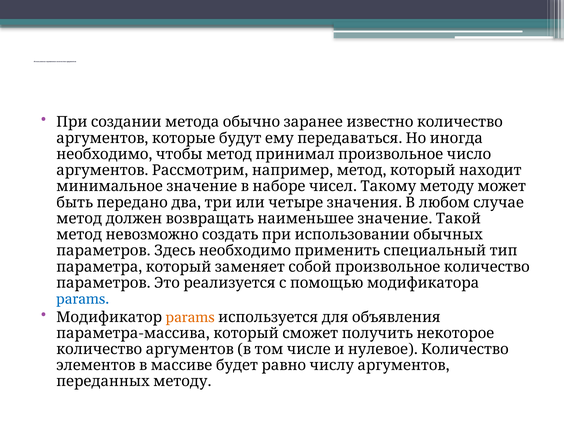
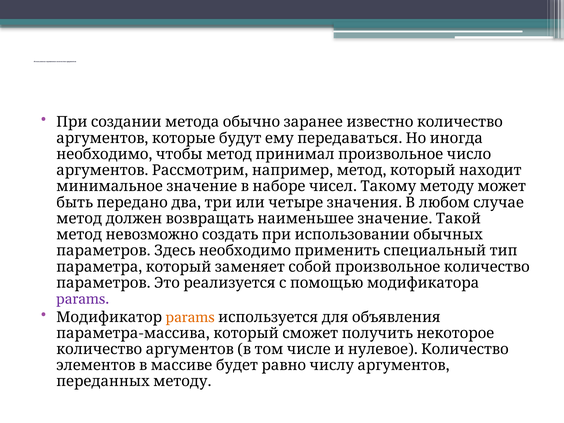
params at (83, 299) colour: blue -> purple
